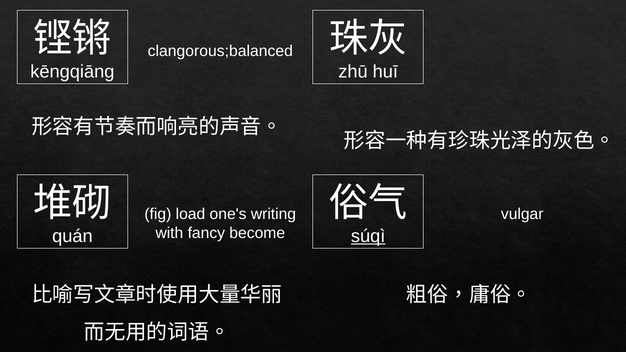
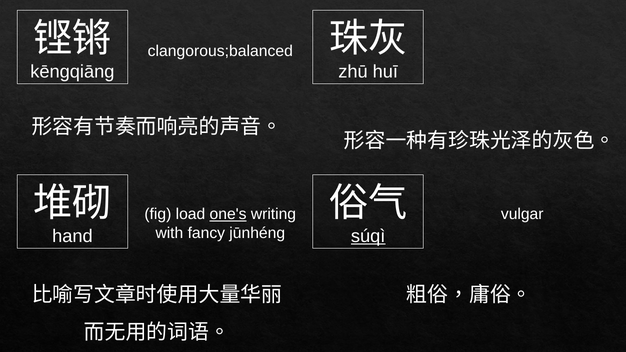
one's underline: none -> present
become: become -> jūnhéng
quán: quán -> hand
